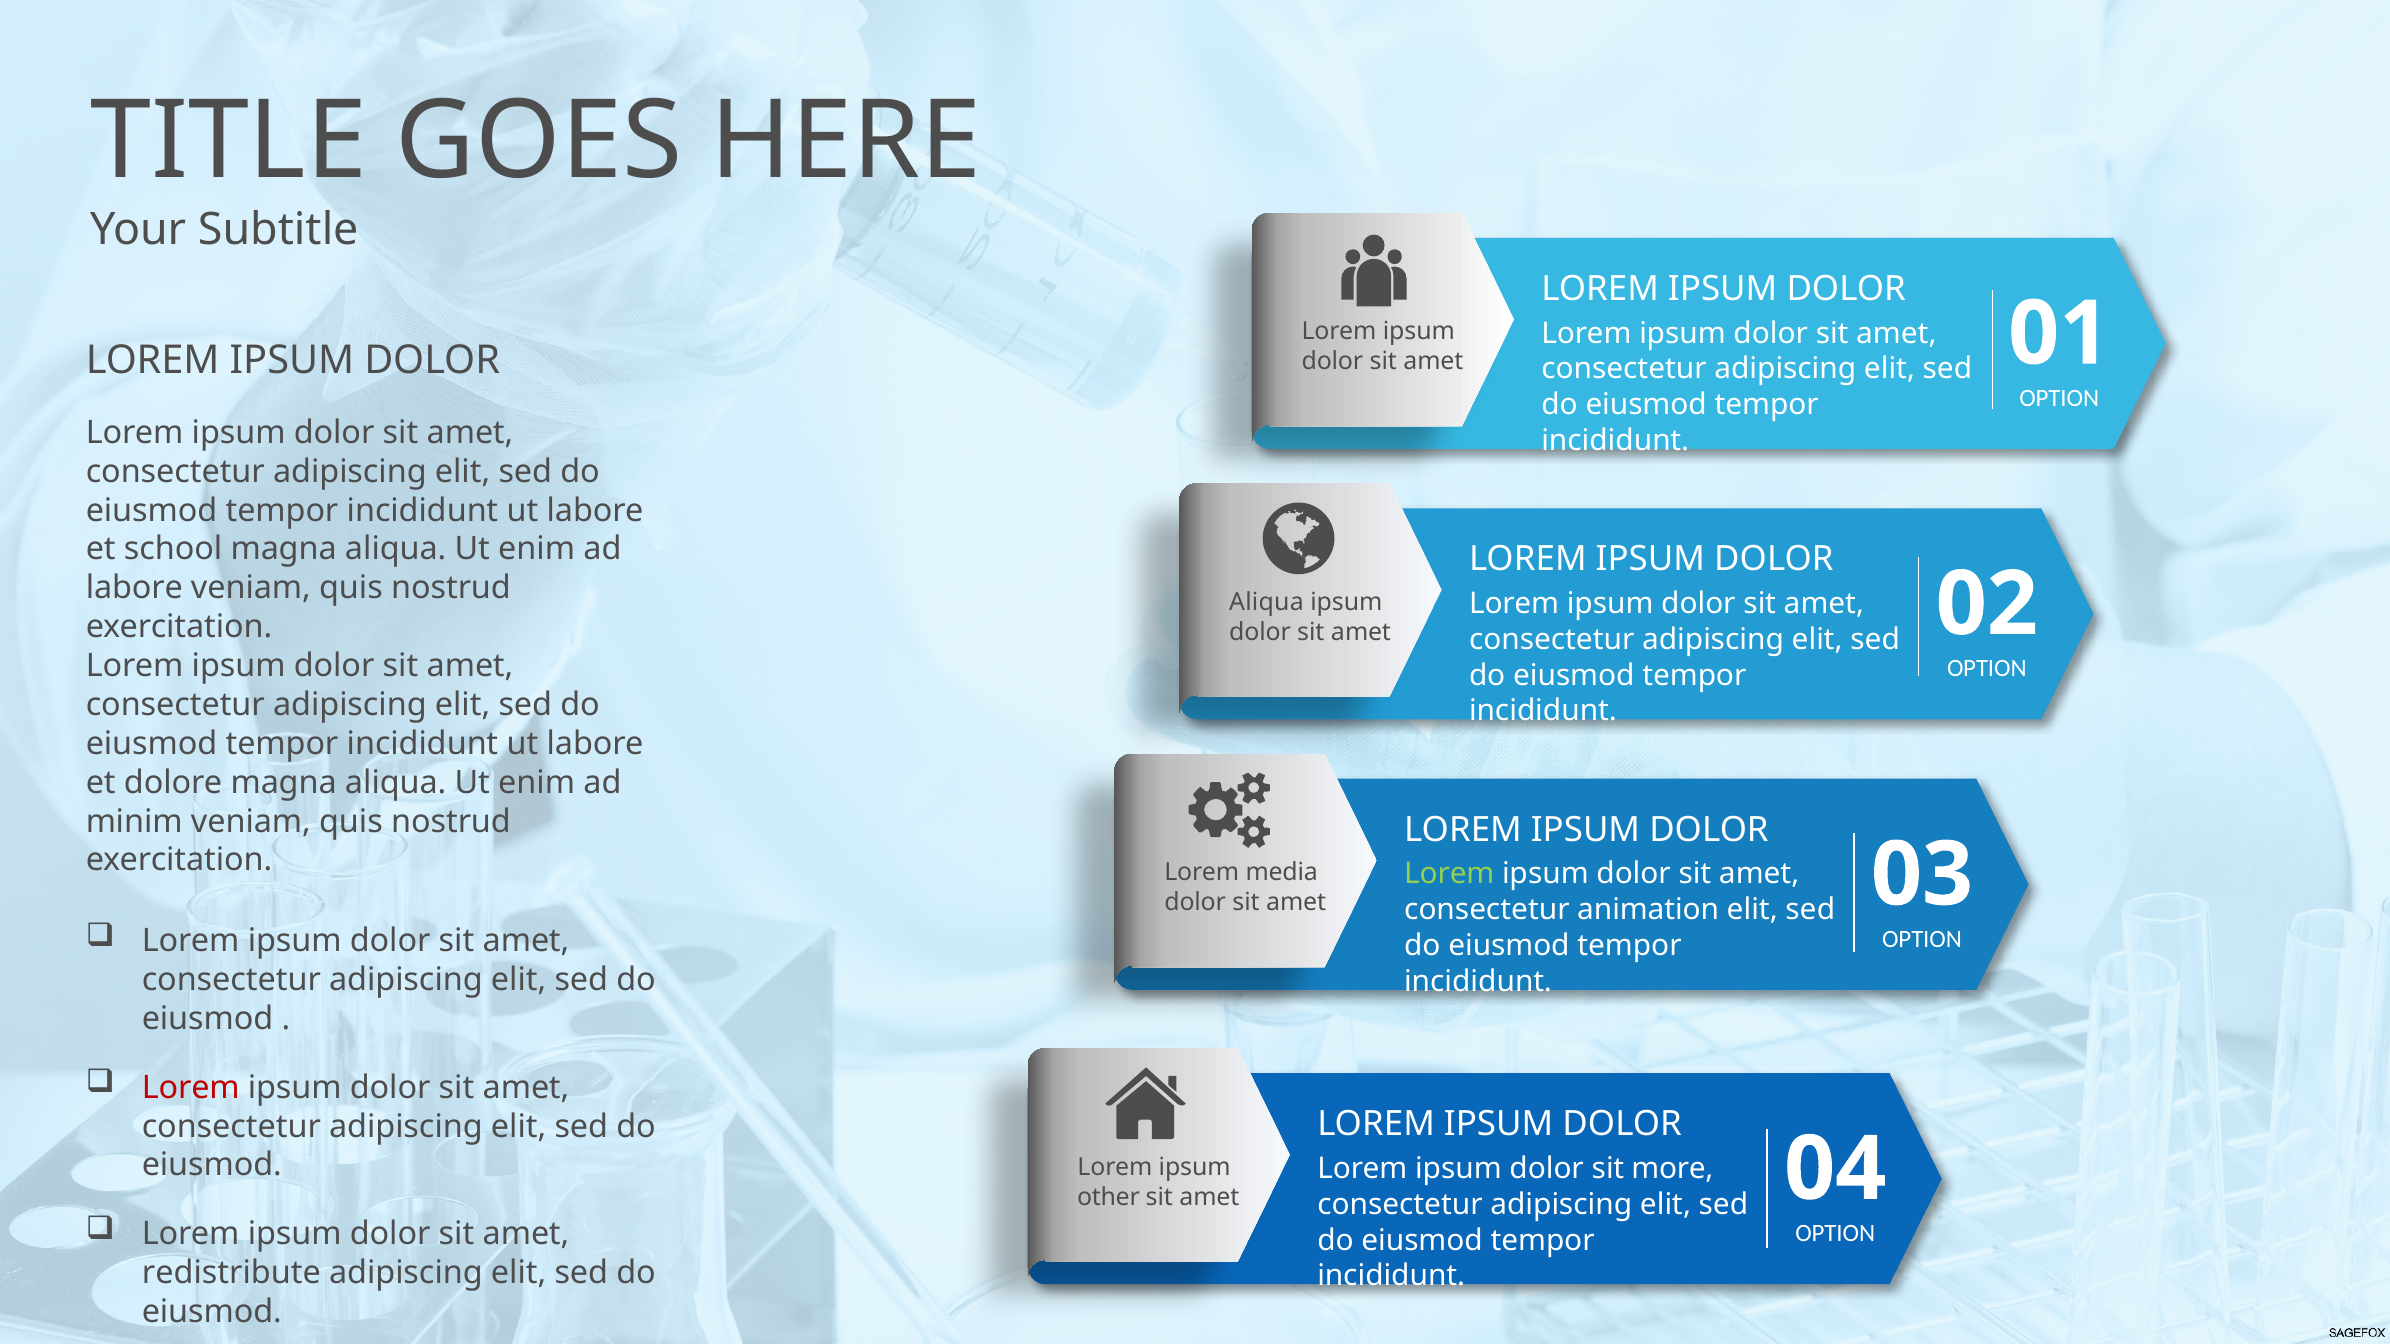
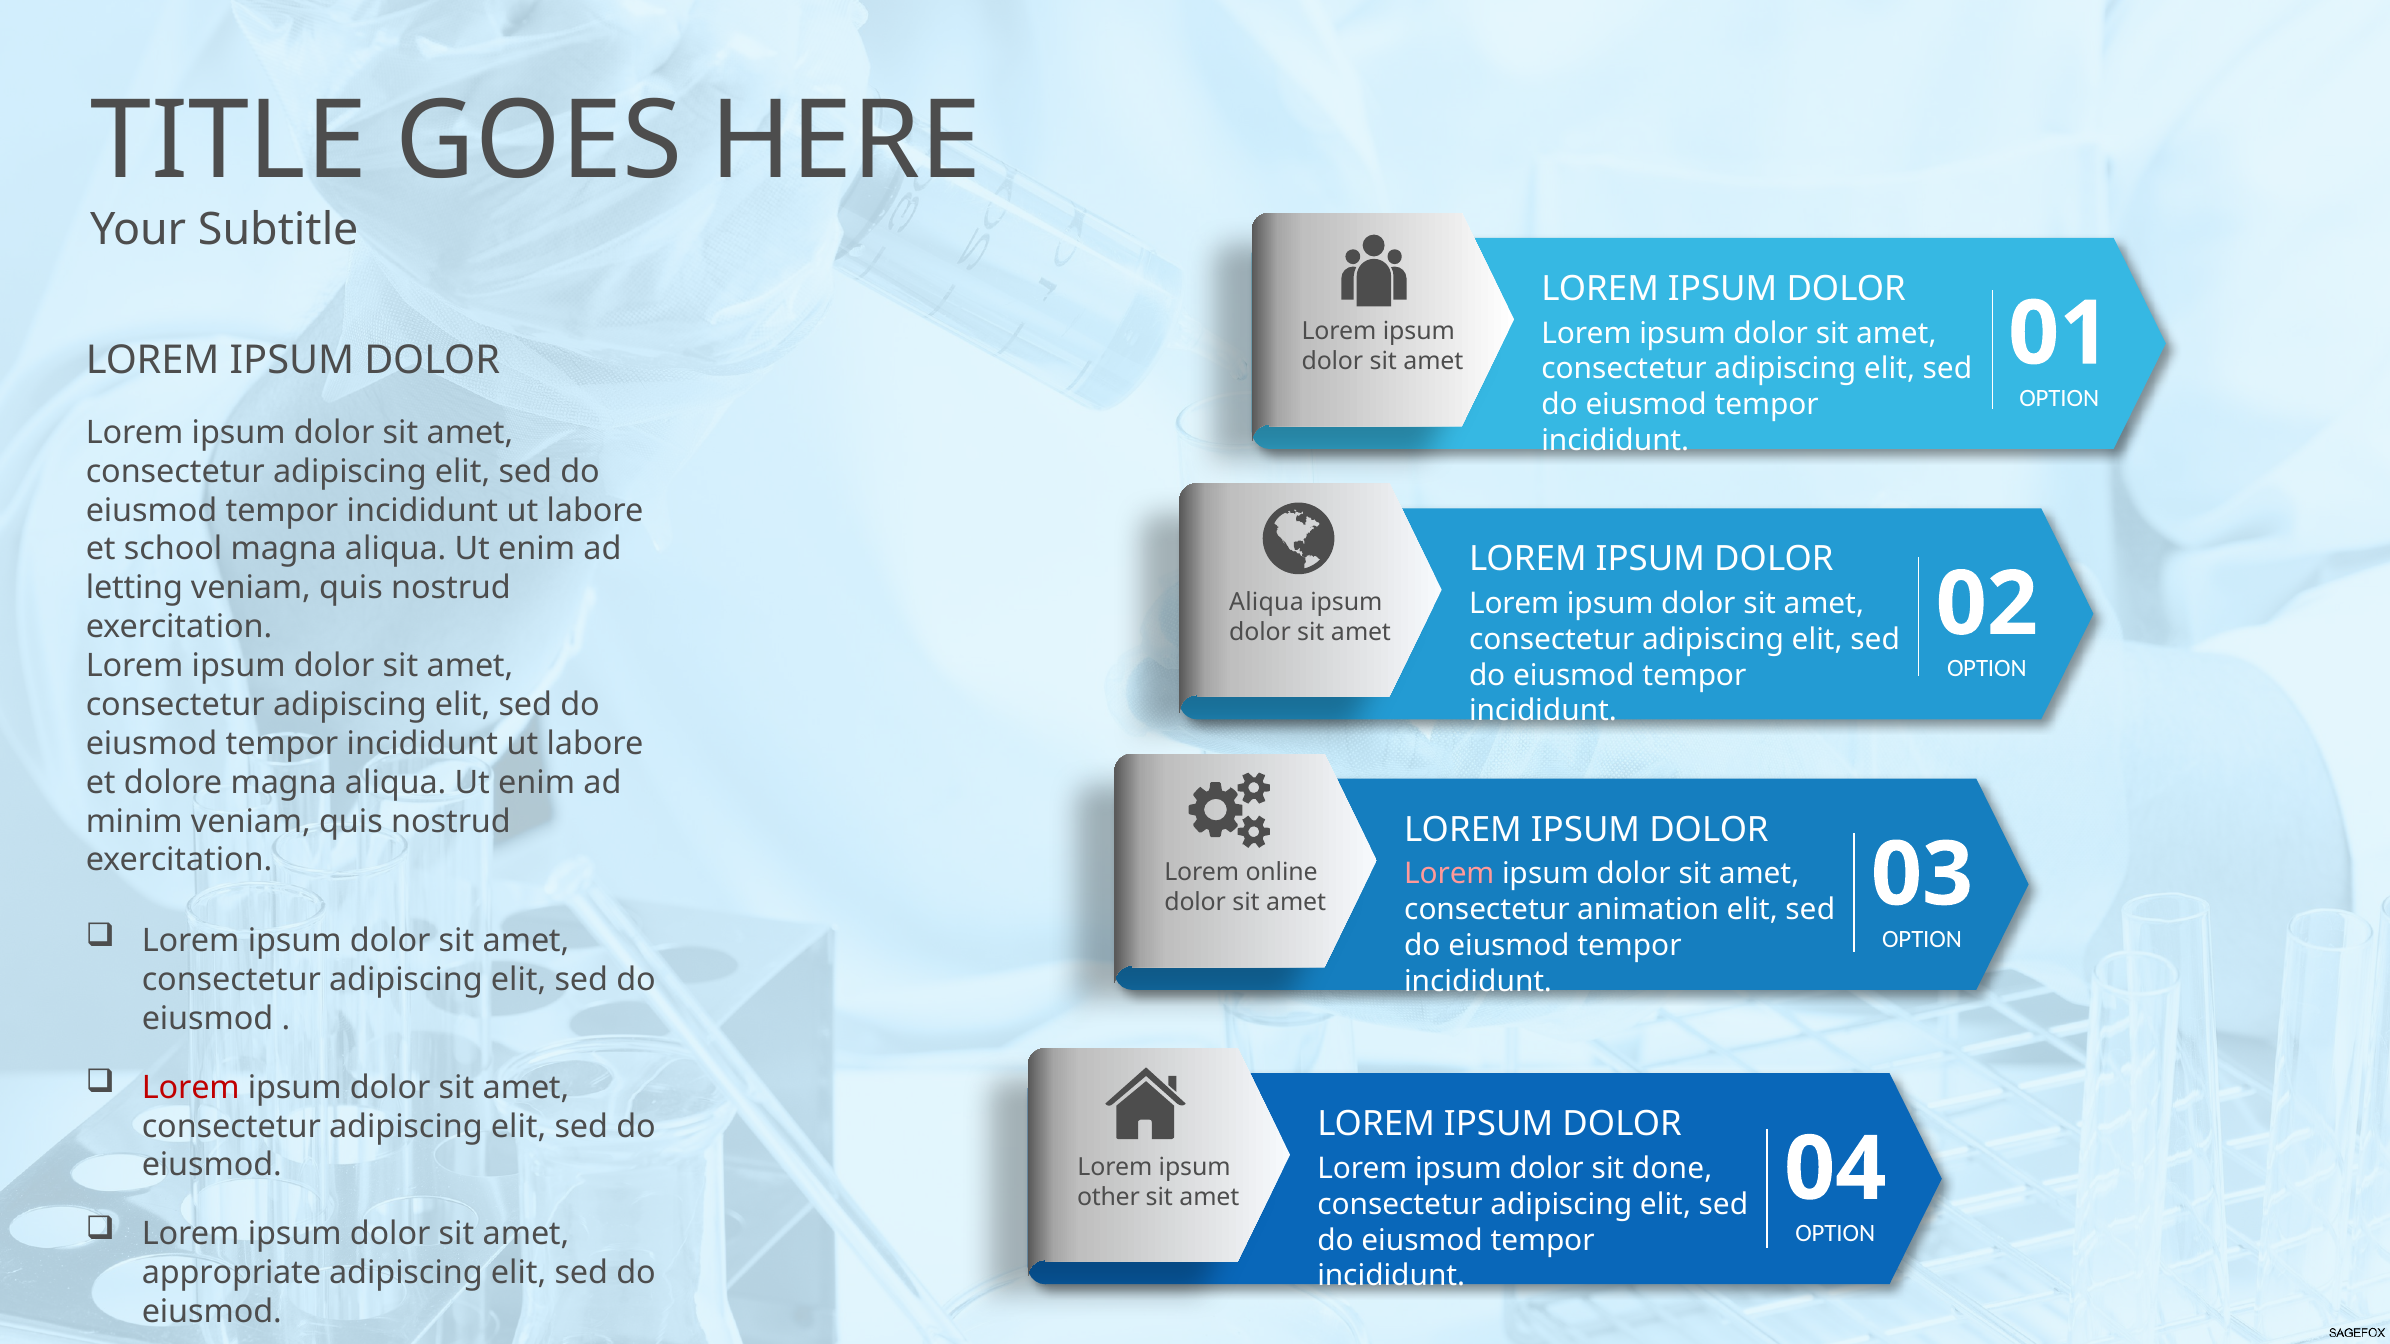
labore at (134, 588): labore -> letting
media: media -> online
Lorem at (1449, 874) colour: light green -> pink
more: more -> done
redistribute: redistribute -> appropriate
